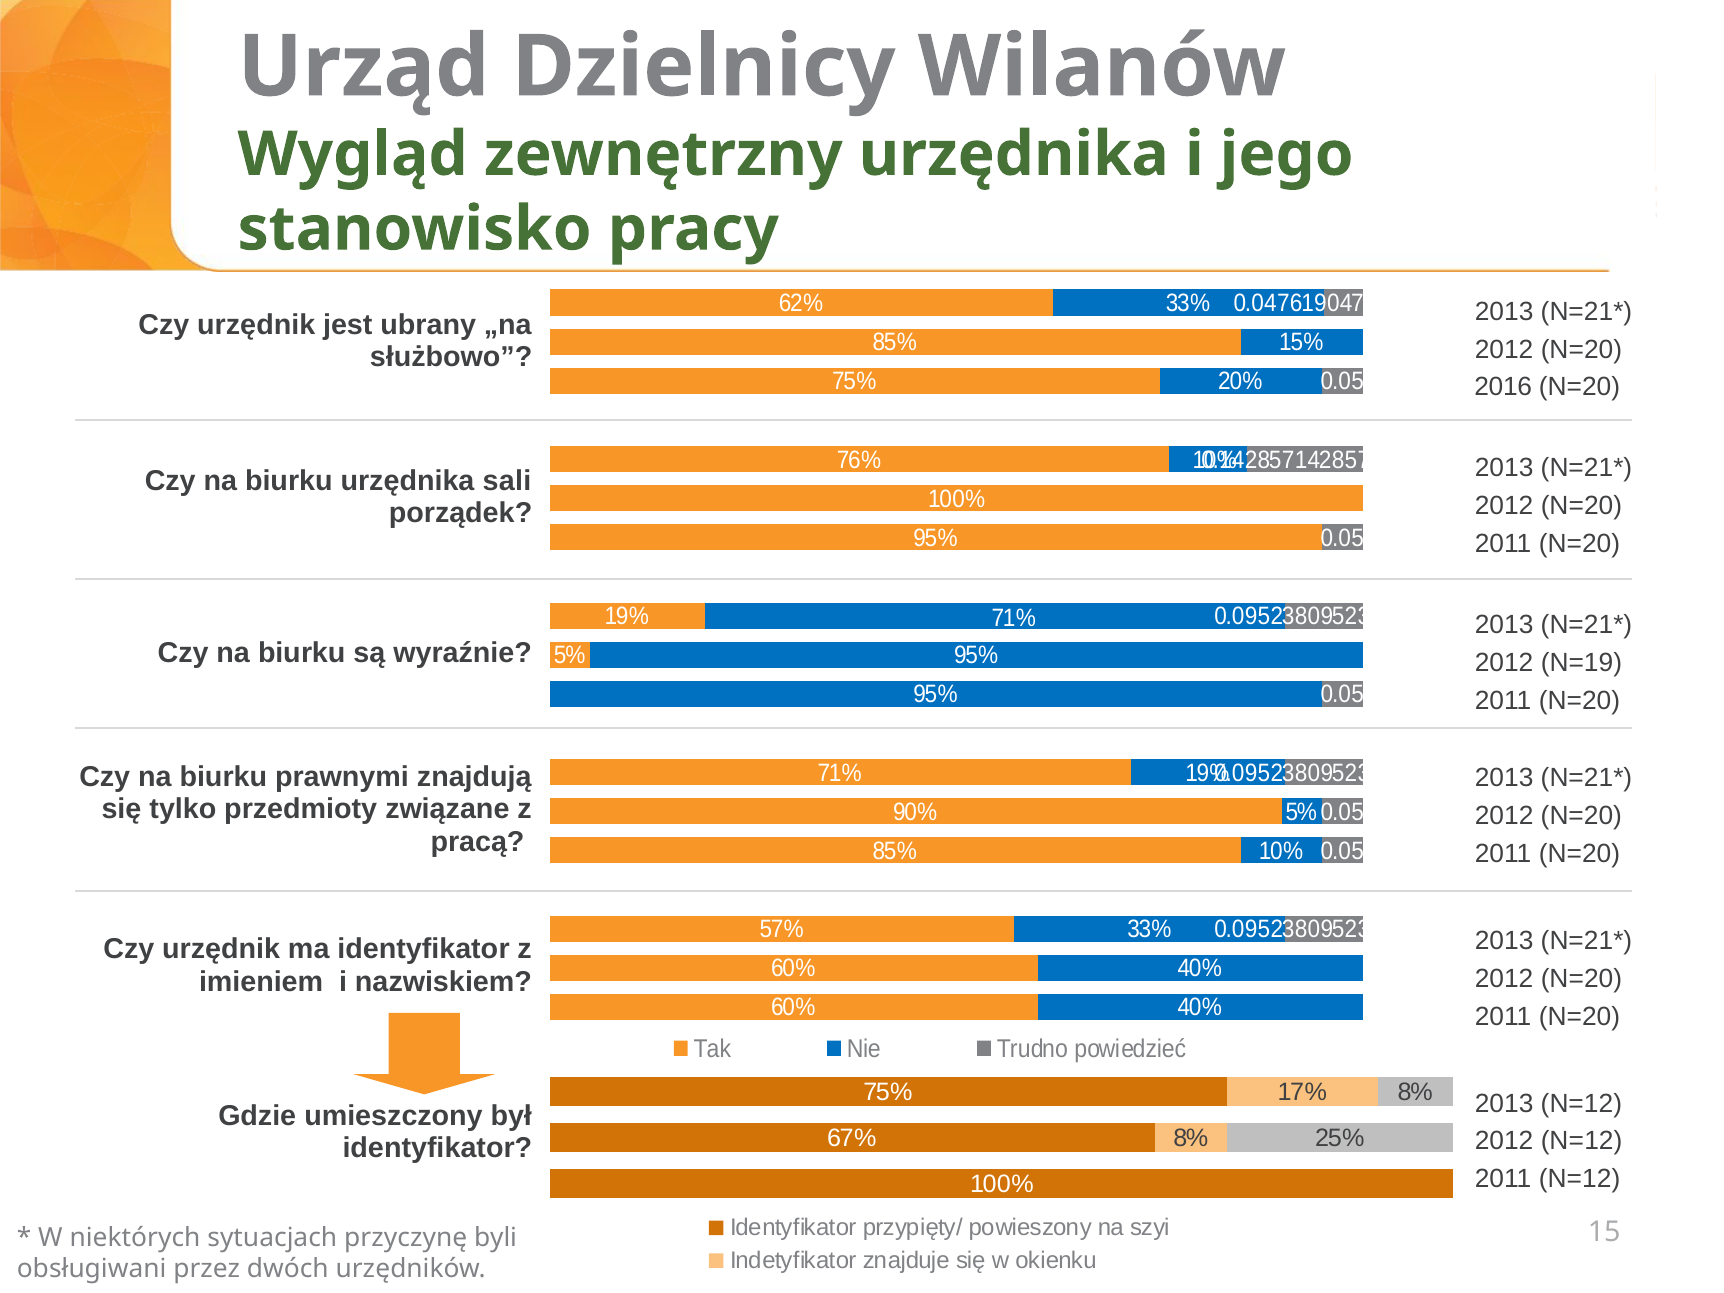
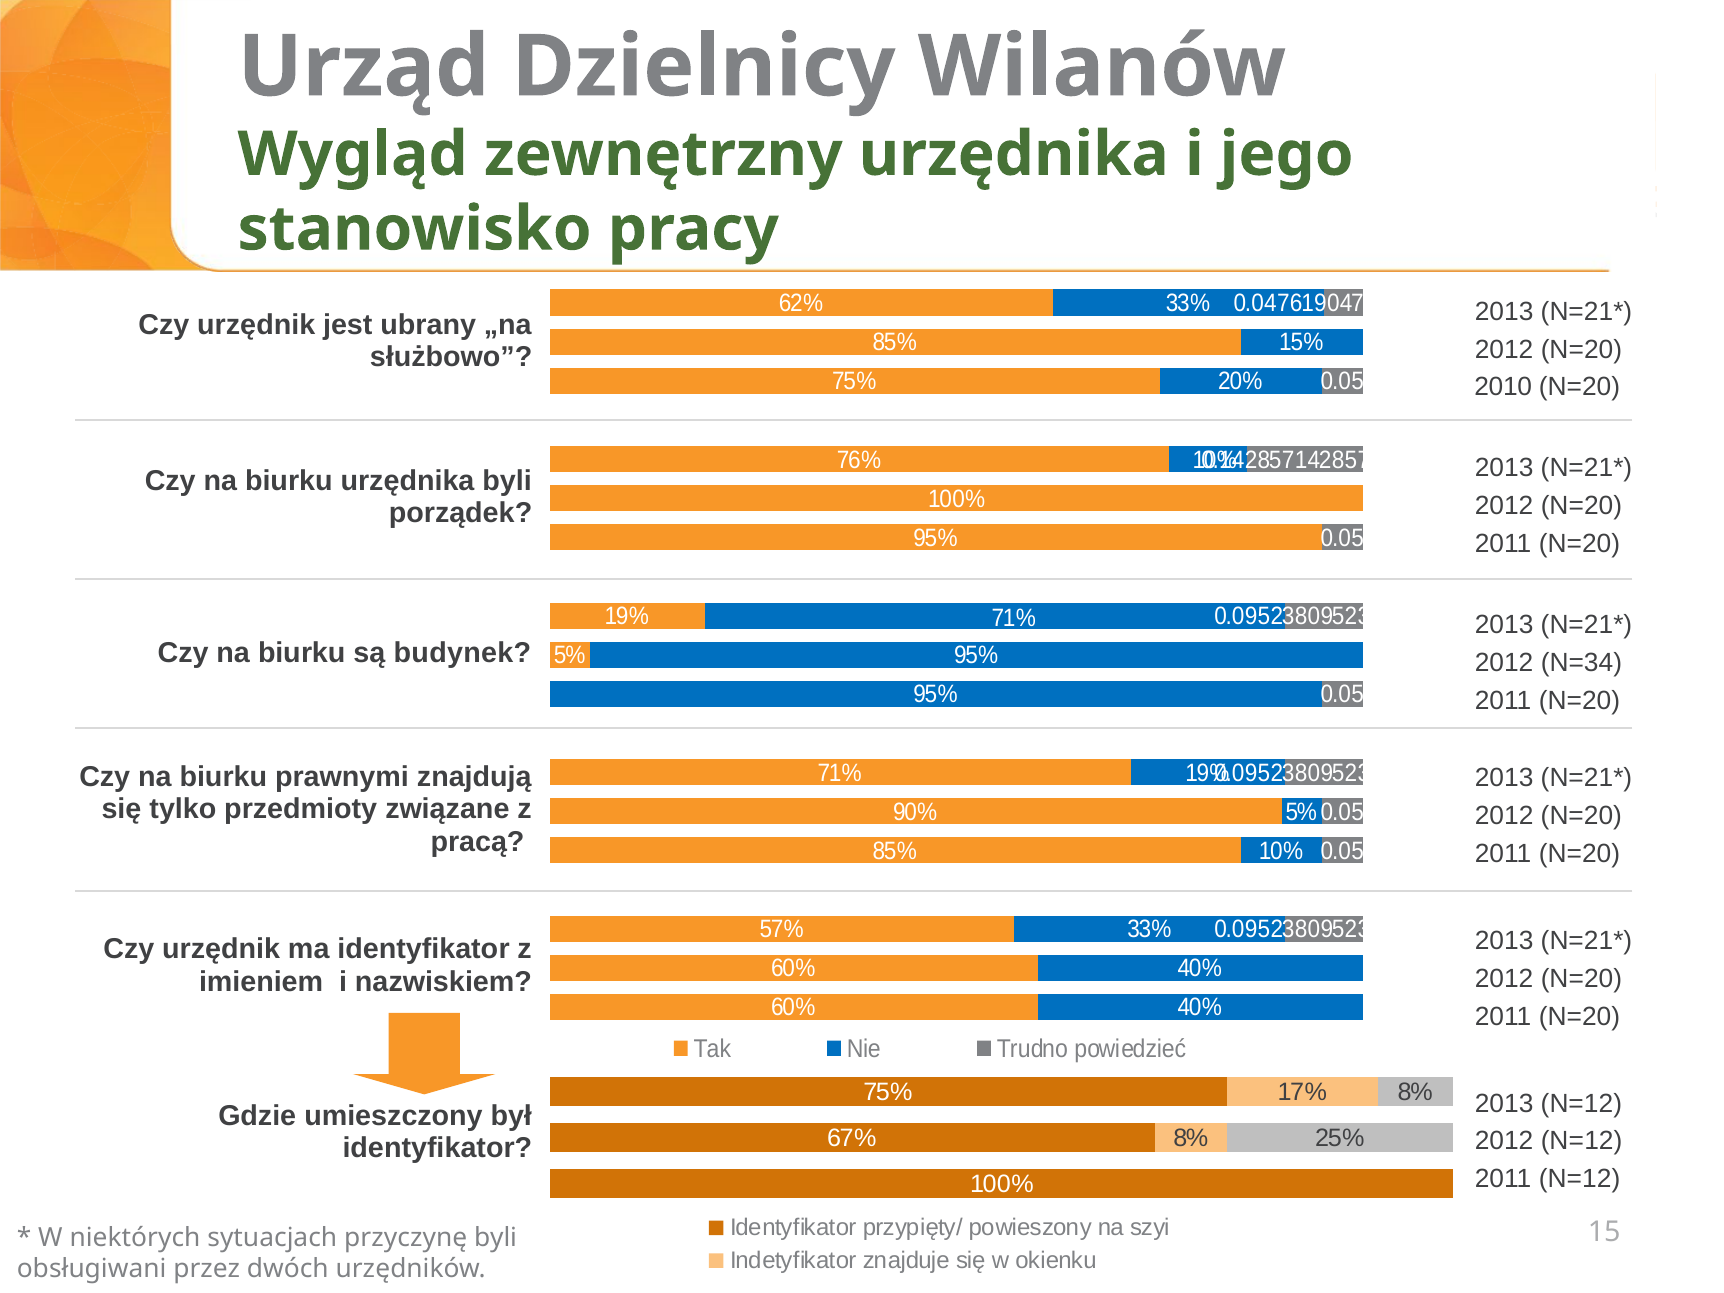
2016: 2016 -> 2010
urzędnika sali: sali -> byli
wyraźnie: wyraźnie -> budynek
N=19: N=19 -> N=34
